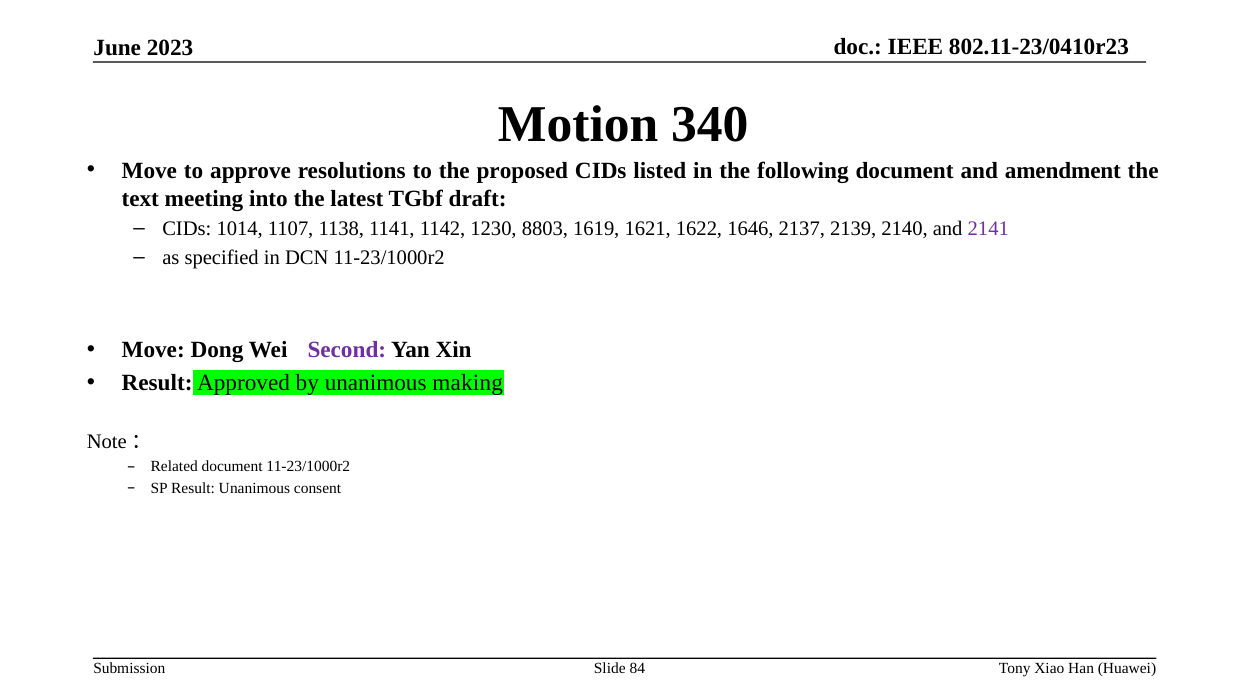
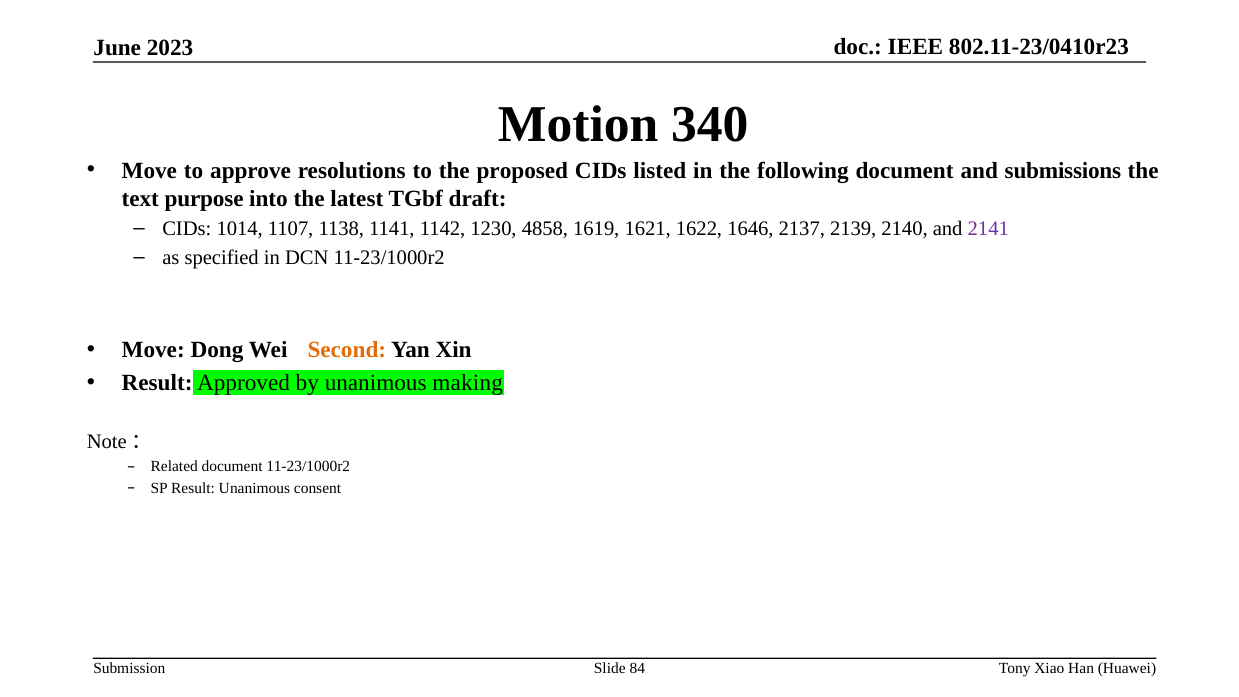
amendment: amendment -> submissions
meeting: meeting -> purpose
8803: 8803 -> 4858
Second colour: purple -> orange
